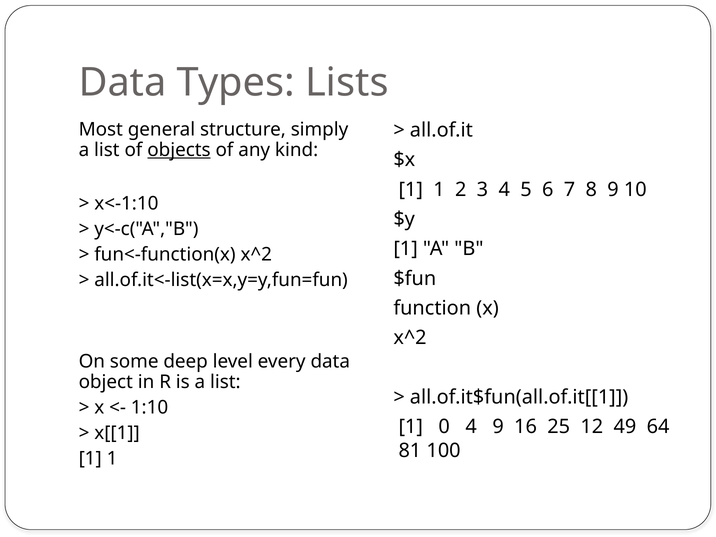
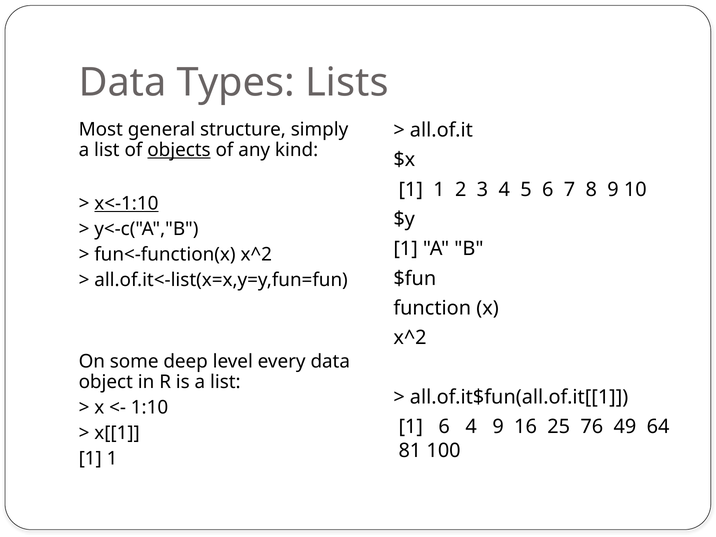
x<-1:10 underline: none -> present
1 0: 0 -> 6
12: 12 -> 76
